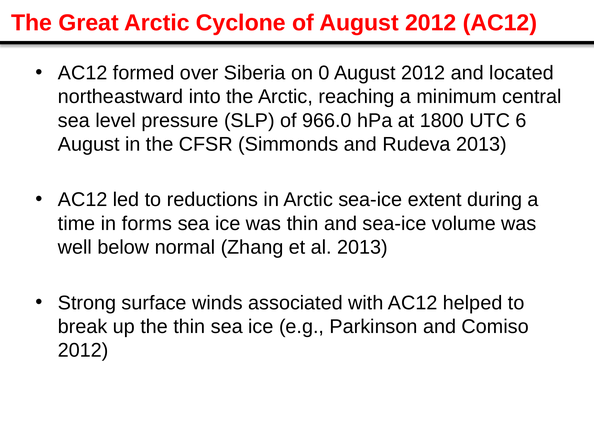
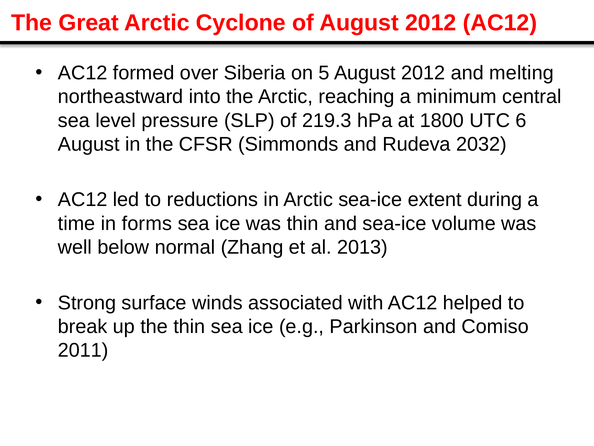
0: 0 -> 5
located: located -> melting
966.0: 966.0 -> 219.3
Rudeva 2013: 2013 -> 2032
2012 at (83, 350): 2012 -> 2011
